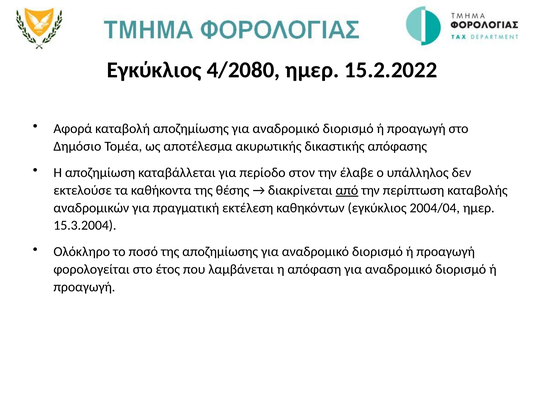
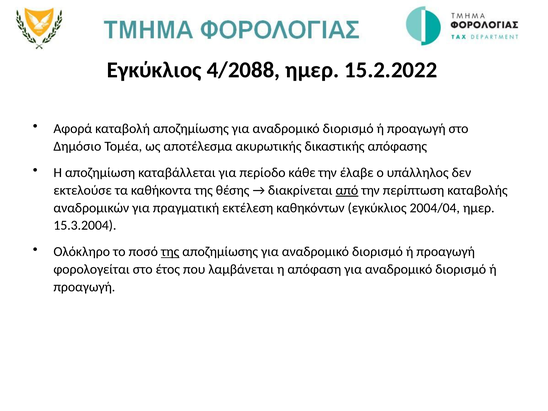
4/2080: 4/2080 -> 4/2088
στον: στον -> κάθε
της at (170, 252) underline: none -> present
